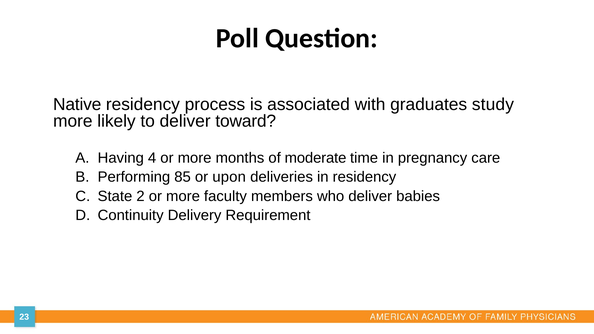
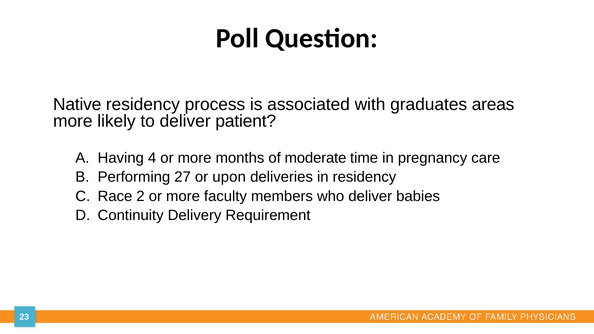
study: study -> areas
toward: toward -> patient
85: 85 -> 27
State: State -> Race
